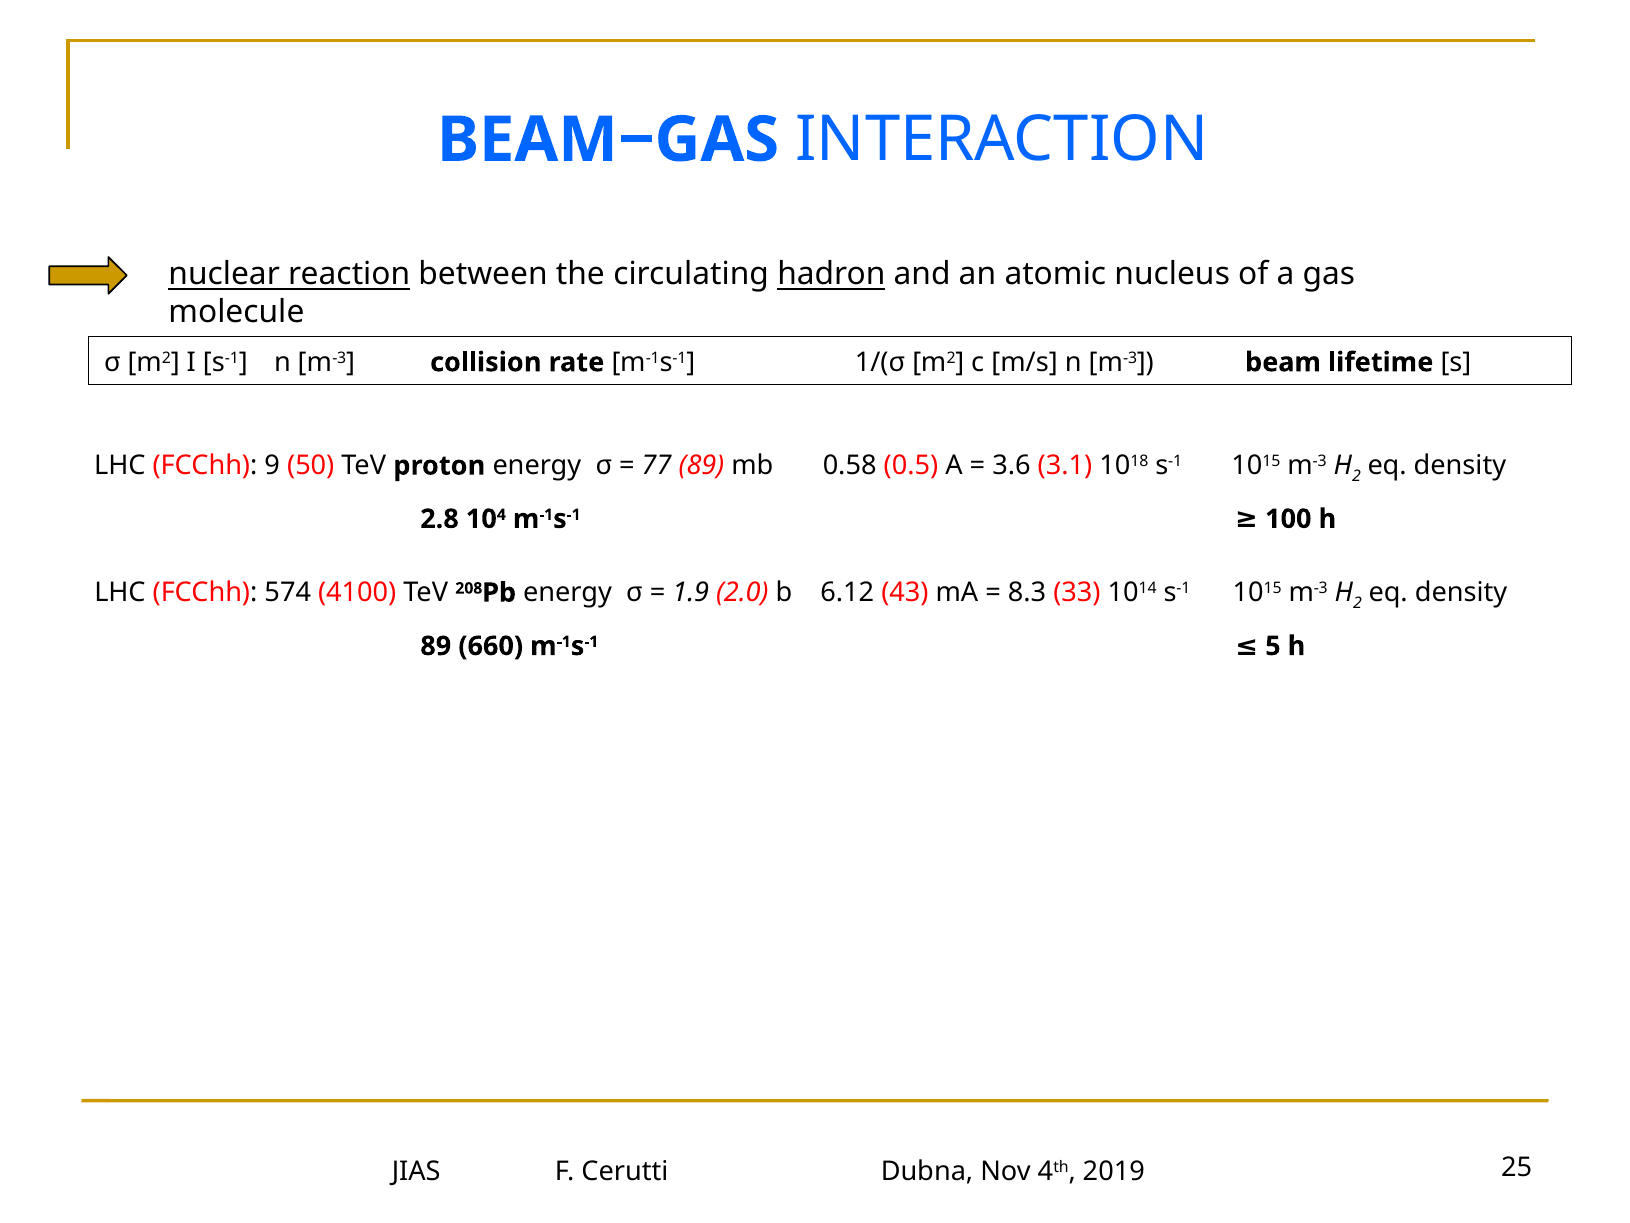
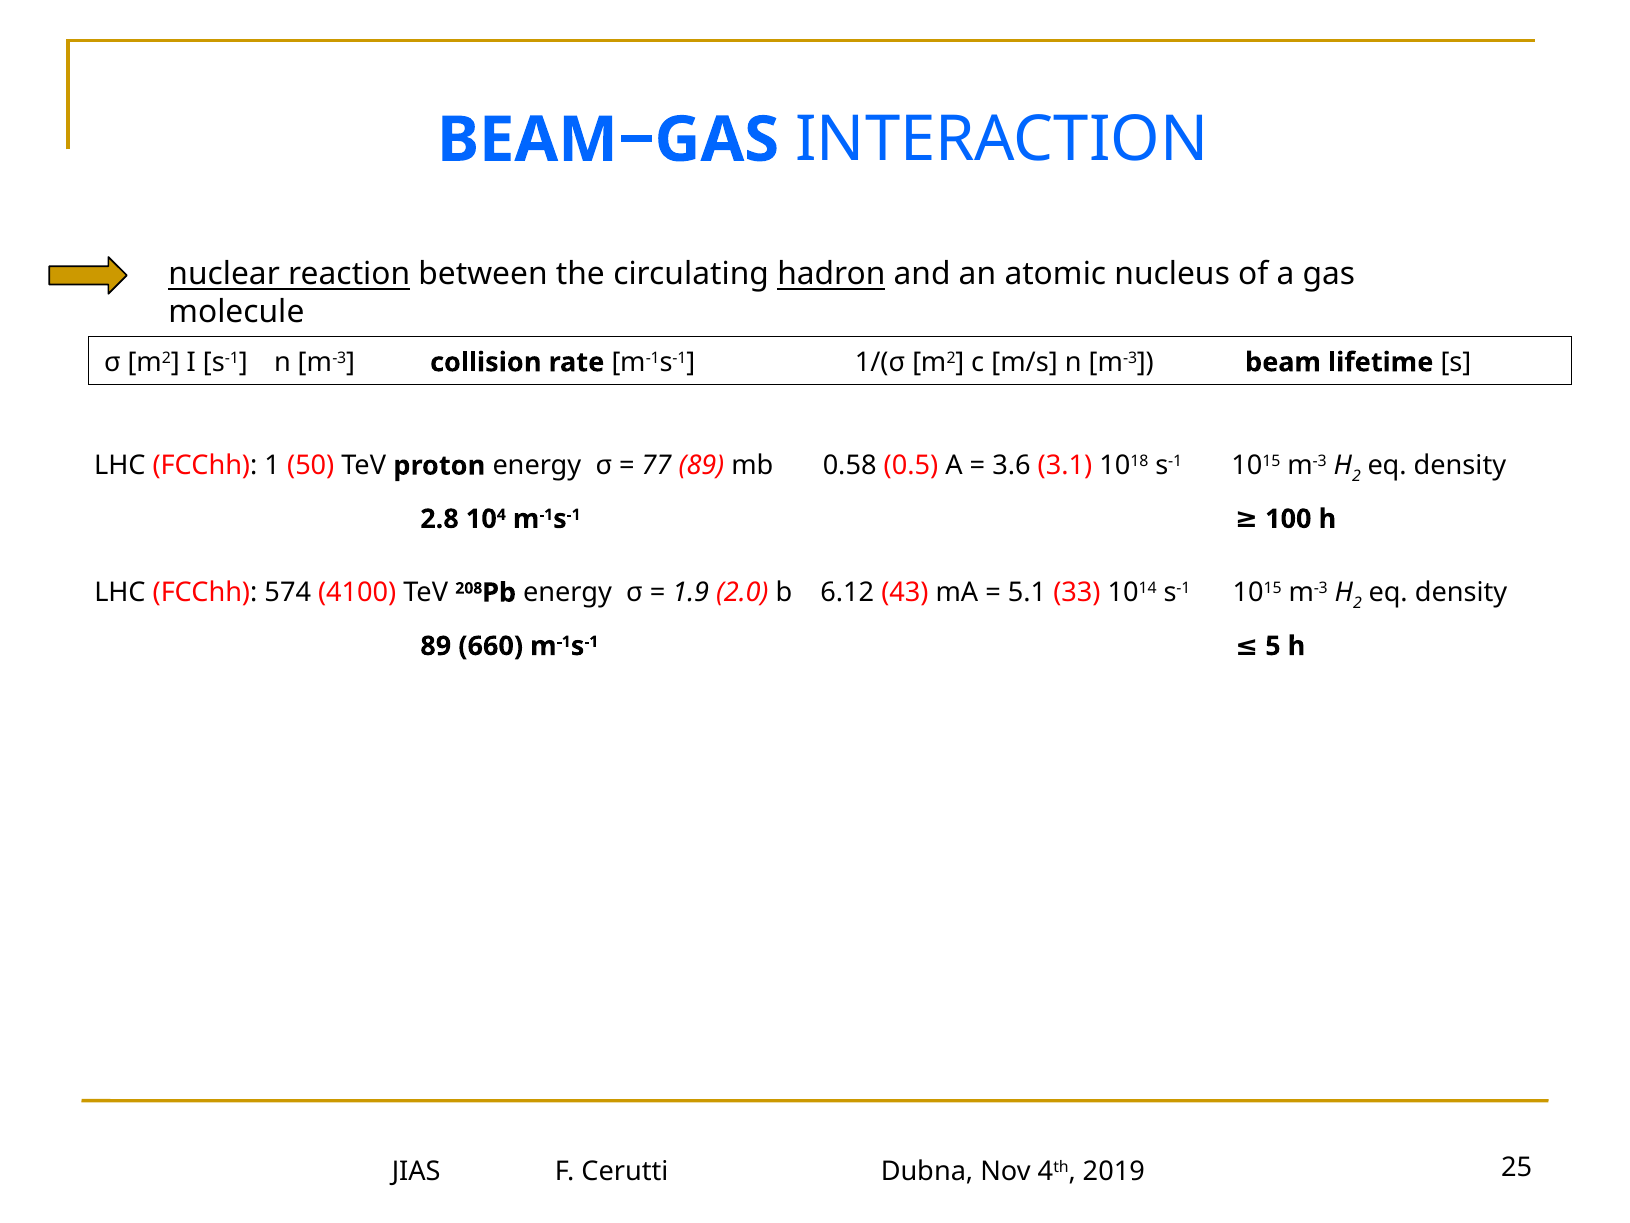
9: 9 -> 1
8.3: 8.3 -> 5.1
